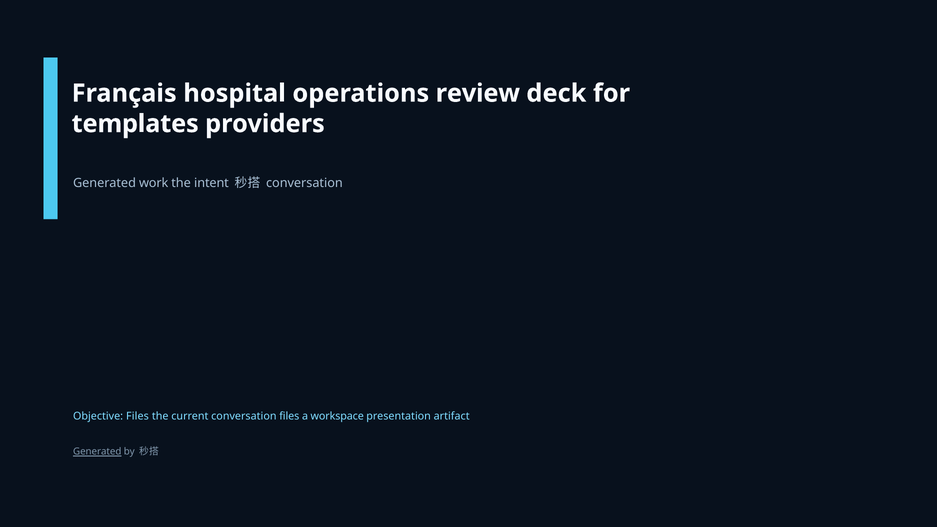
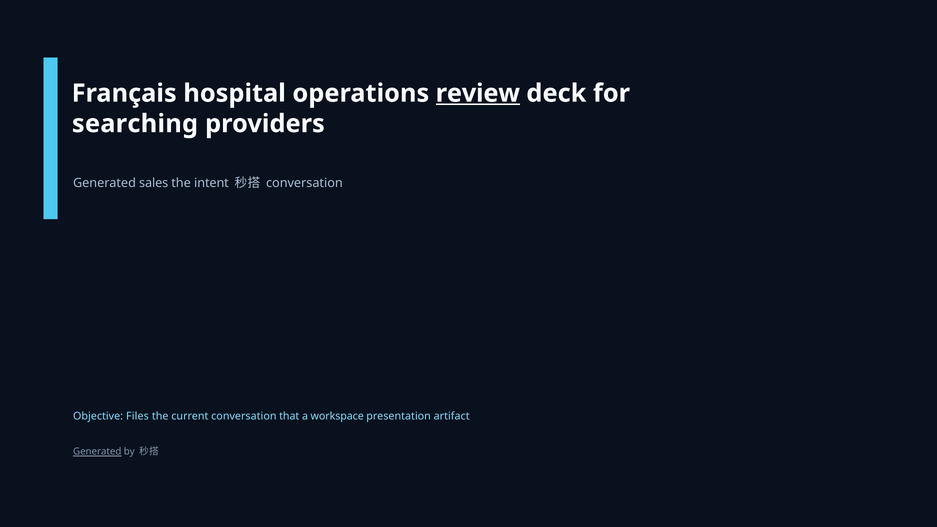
review underline: none -> present
templates: templates -> searching
work: work -> sales
conversation files: files -> that
